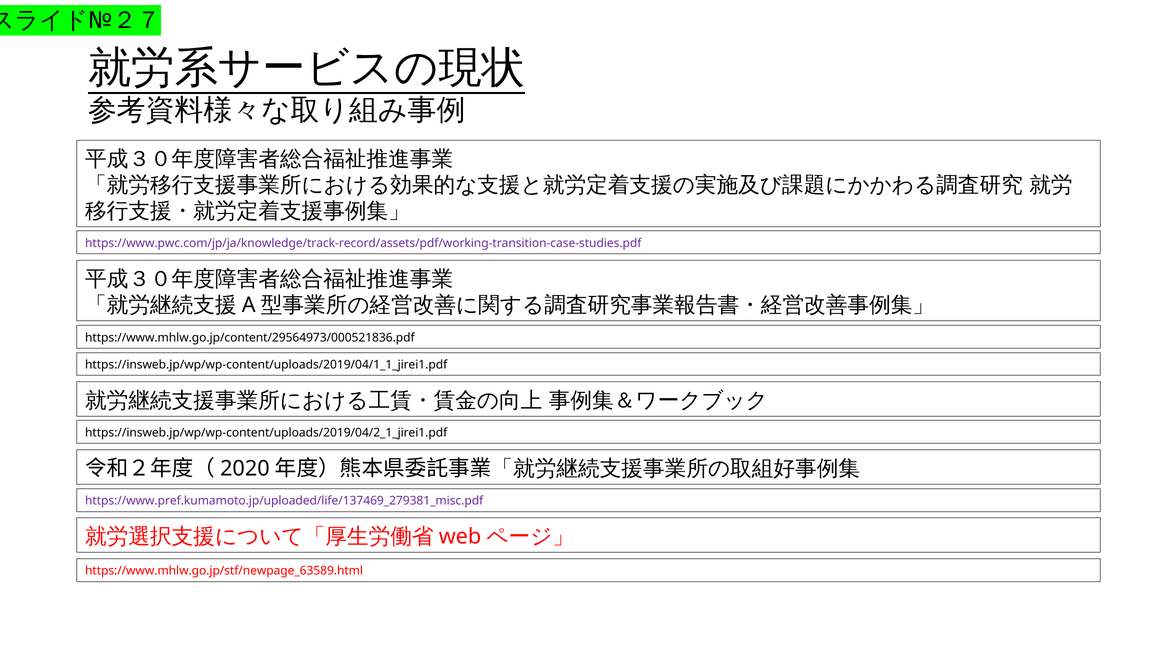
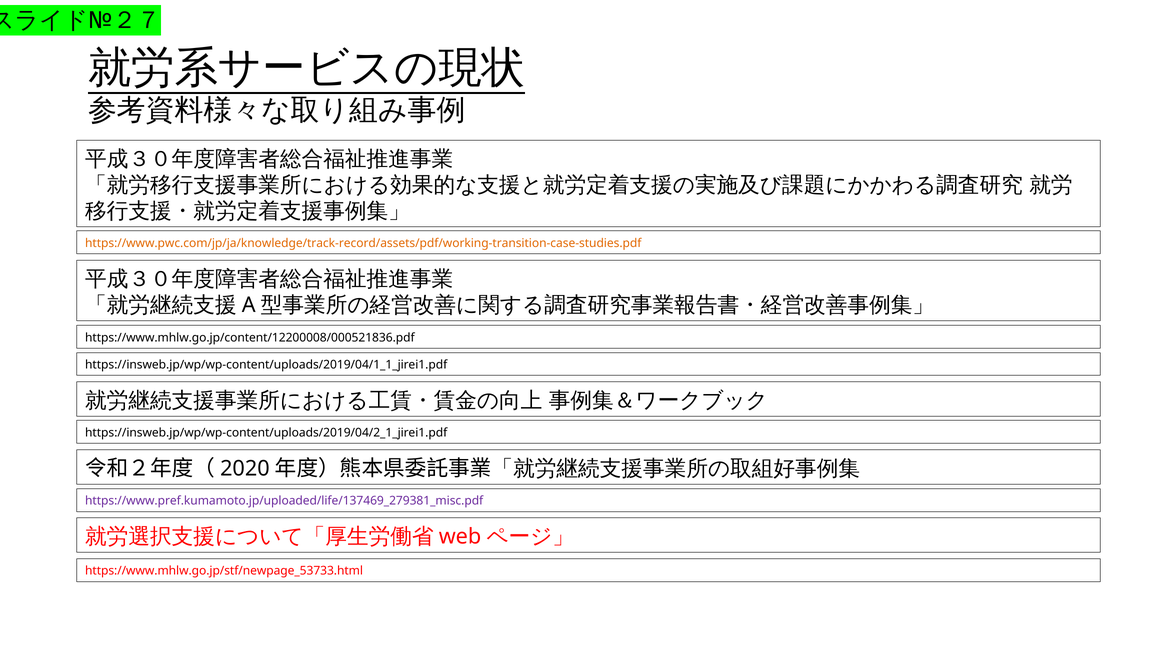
https://www.pwc.com/jp/ja/knowledge/track-record/assets/pdf/working-transition-case-studies.pdf colour: purple -> orange
https://www.mhlw.go.jp/content/29564973/000521836.pdf: https://www.mhlw.go.jp/content/29564973/000521836.pdf -> https://www.mhlw.go.jp/content/12200008/000521836.pdf
https://www.mhlw.go.jp/stf/newpage_63589.html: https://www.mhlw.go.jp/stf/newpage_63589.html -> https://www.mhlw.go.jp/stf/newpage_53733.html
